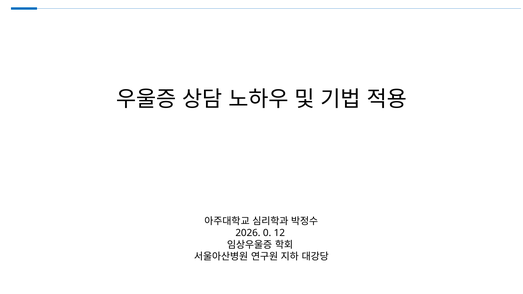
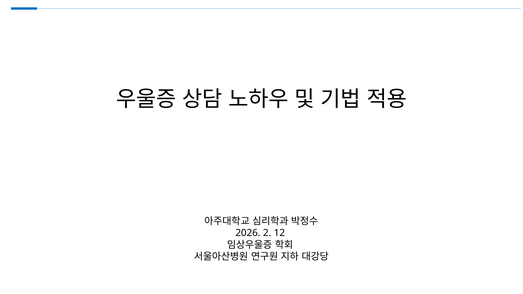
0: 0 -> 2
